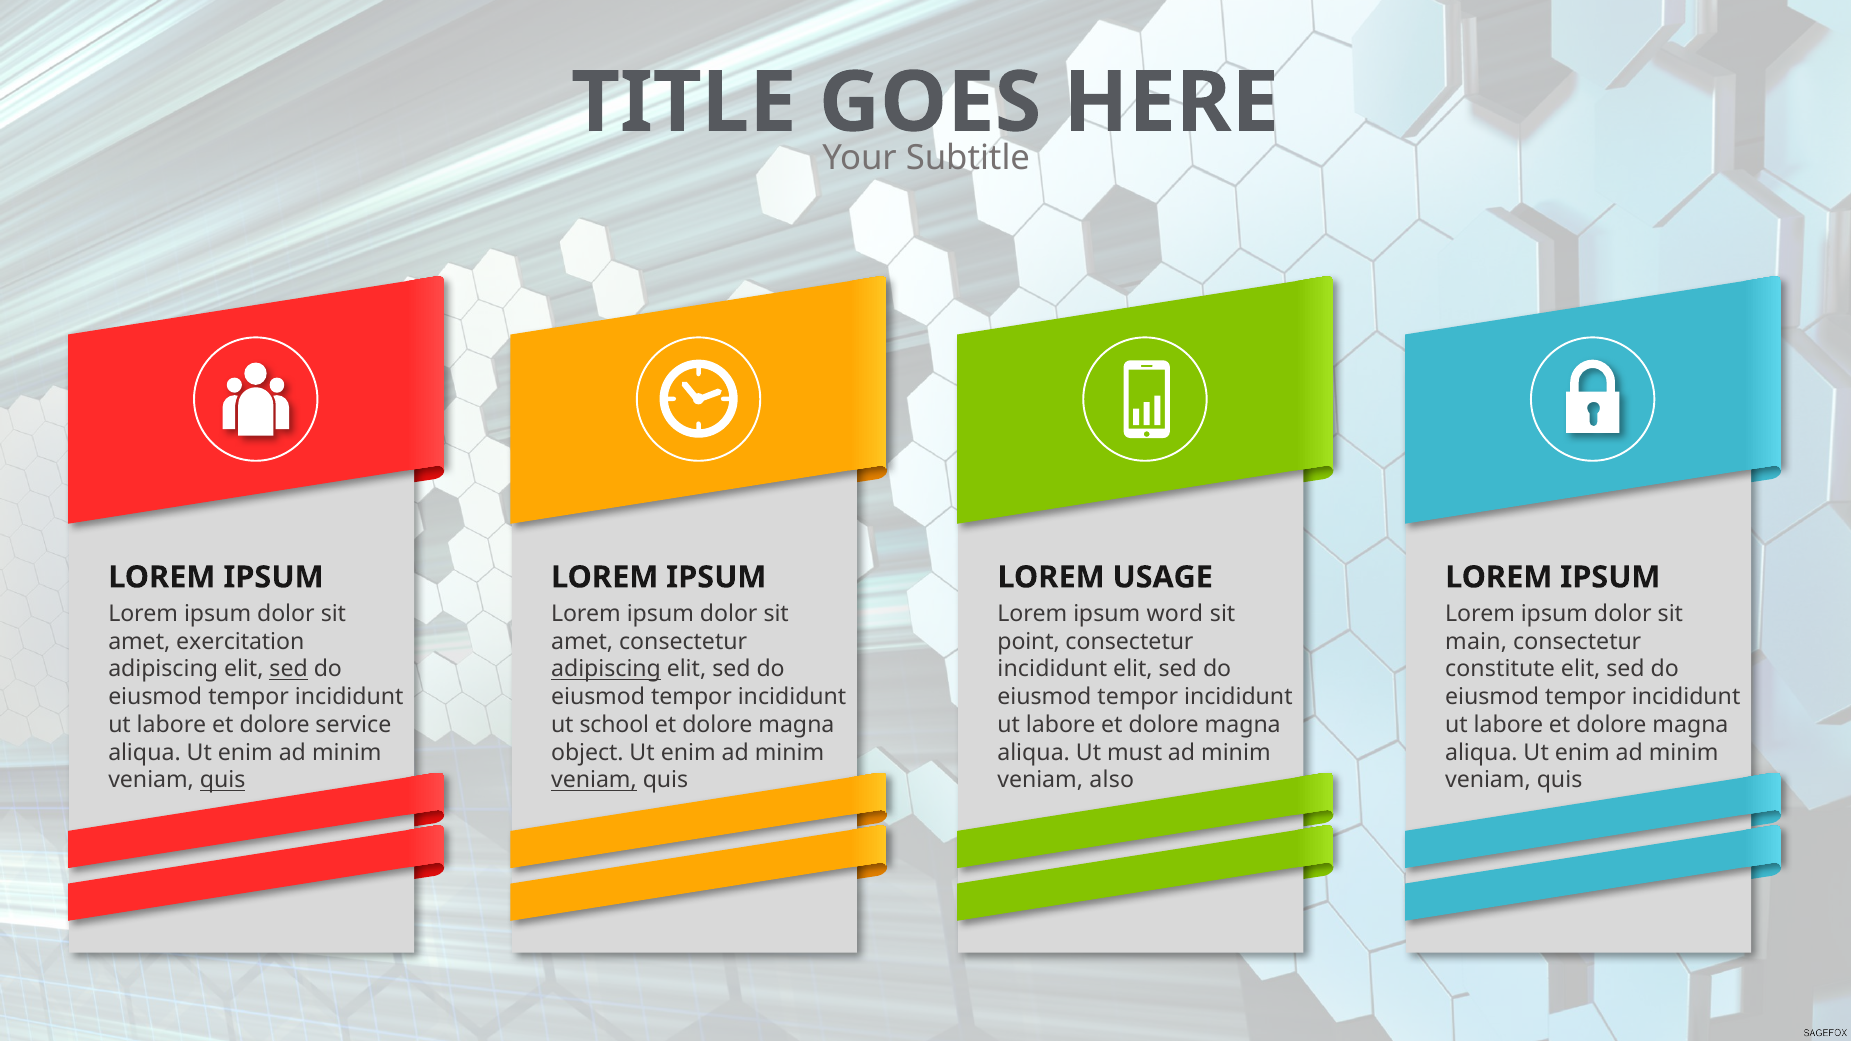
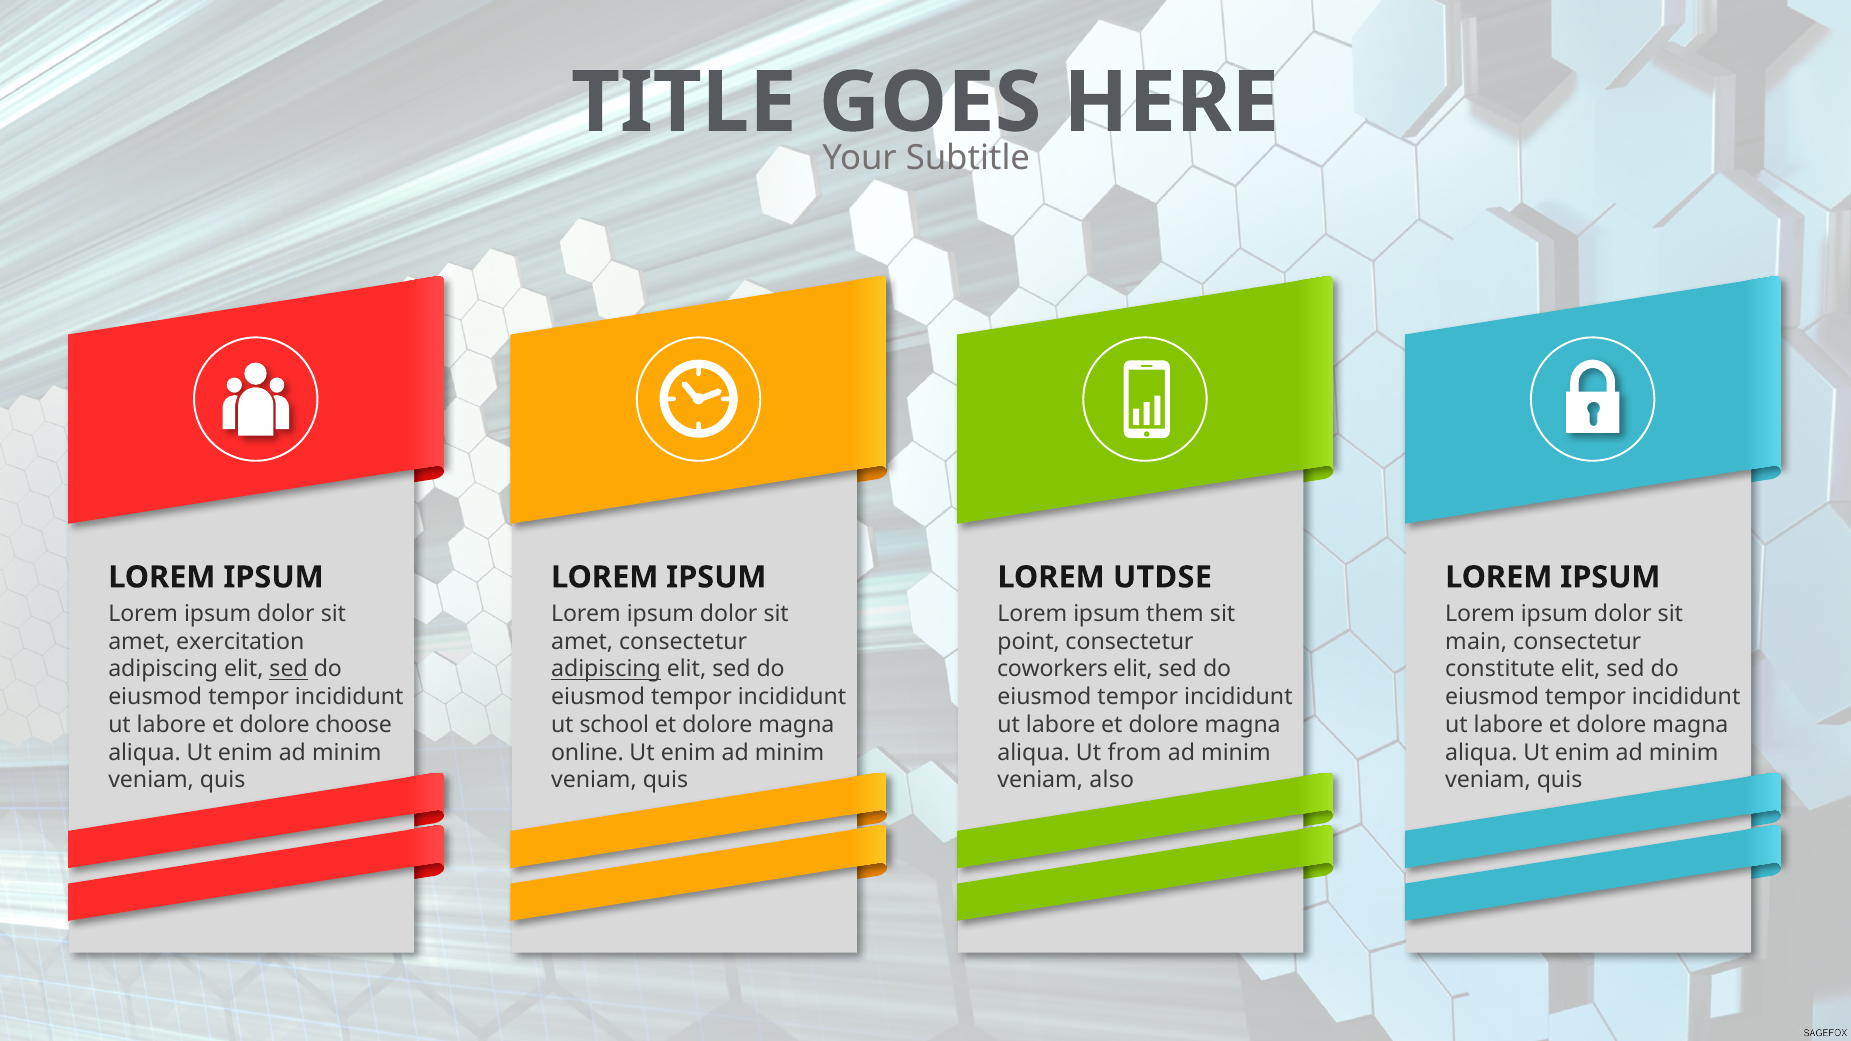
USAGE: USAGE -> UTDSE
word: word -> them
incididunt at (1052, 669): incididunt -> coworkers
service: service -> choose
object: object -> online
must: must -> from
quis at (223, 780) underline: present -> none
veniam at (594, 780) underline: present -> none
